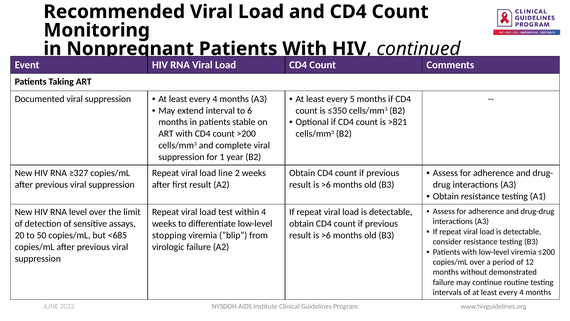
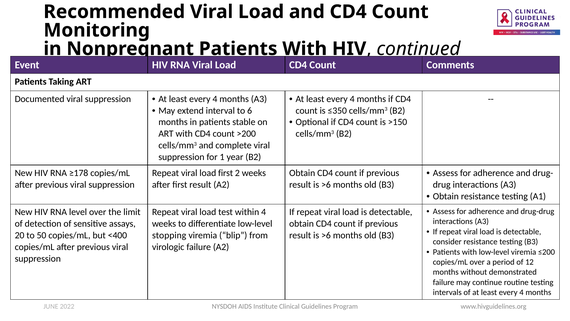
5 at (352, 99): 5 -> 4
>821: >821 -> >150
≥327: ≥327 -> ≥178
load line: line -> first
<685: <685 -> <400
